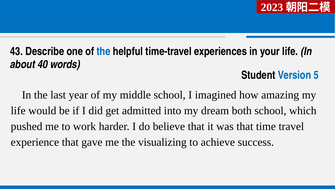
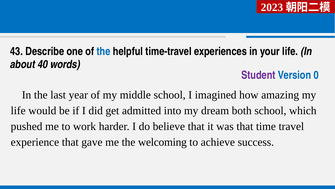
Student colour: black -> purple
5: 5 -> 0
visualizing: visualizing -> welcoming
